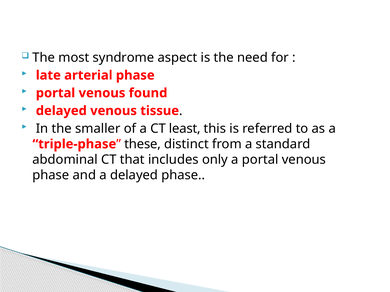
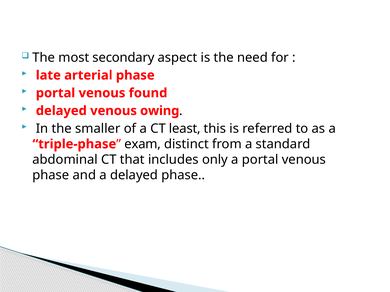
syndrome: syndrome -> secondary
tissue: tissue -> owing
these: these -> exam
